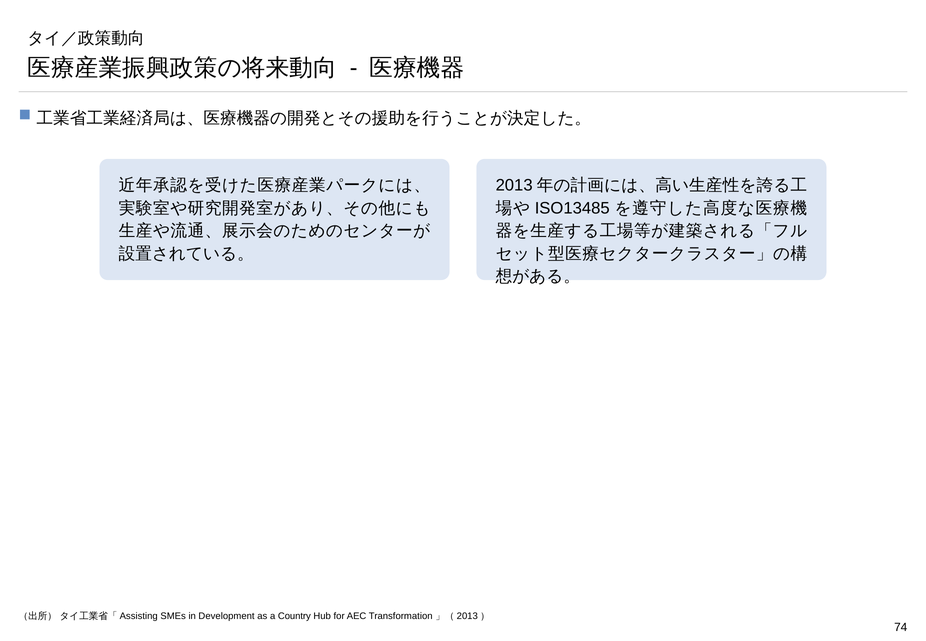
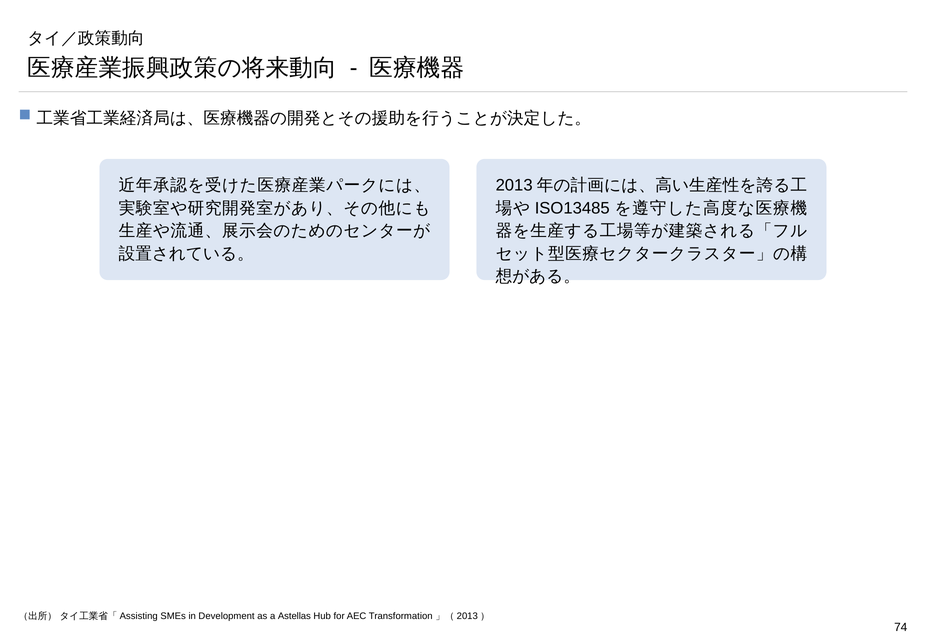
Country: Country -> Astellas
